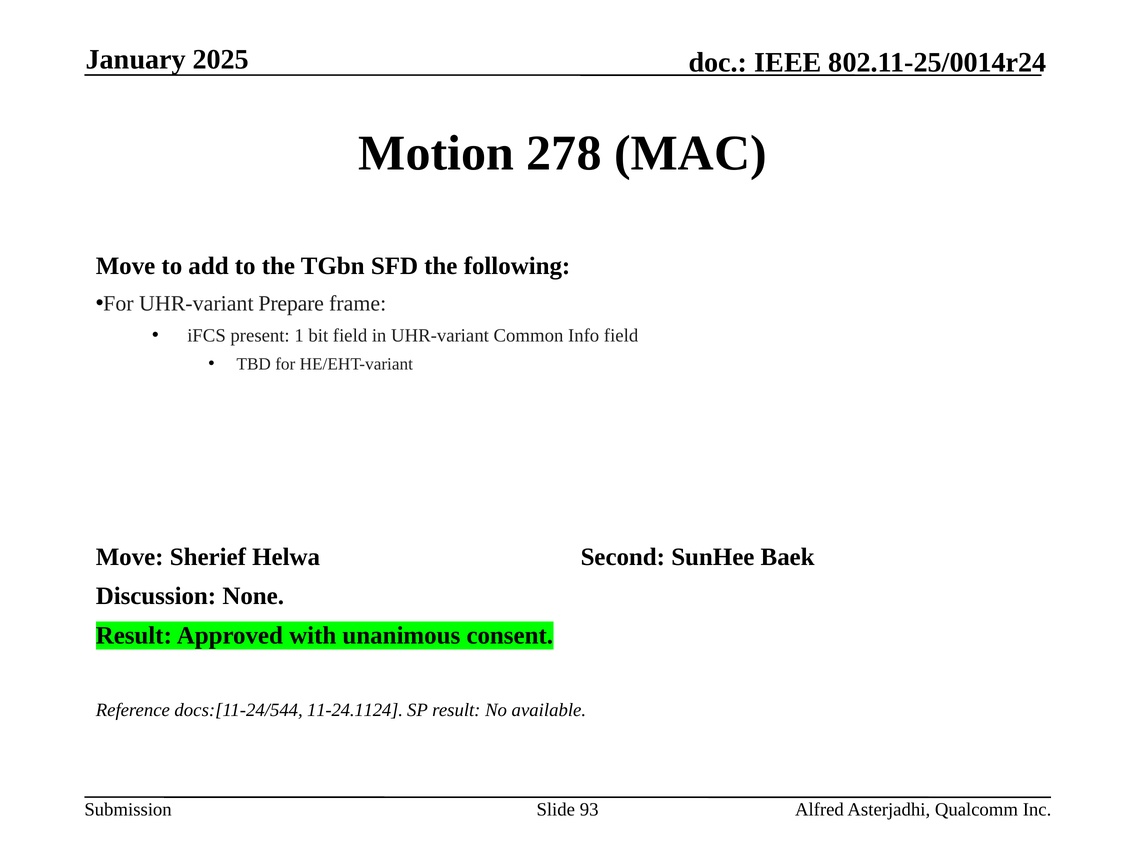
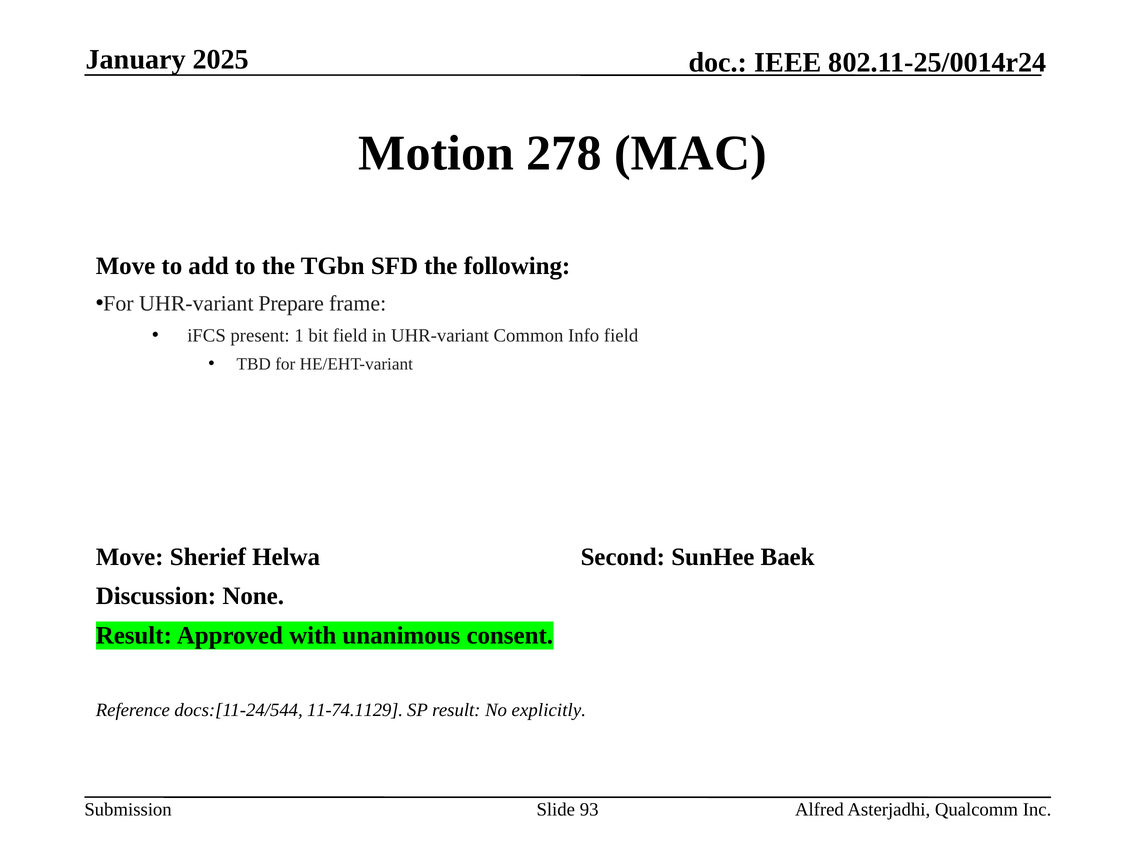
11-24.1124: 11-24.1124 -> 11-74.1129
available: available -> explicitly
